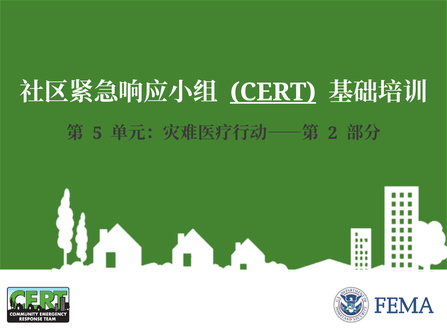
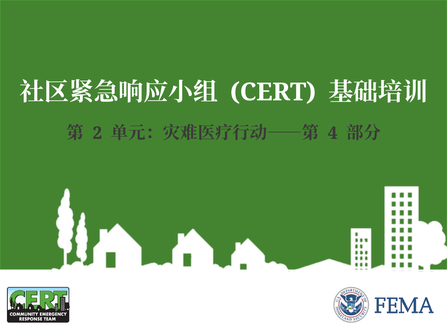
CERT underline: present -> none
5: 5 -> 2
2: 2 -> 4
